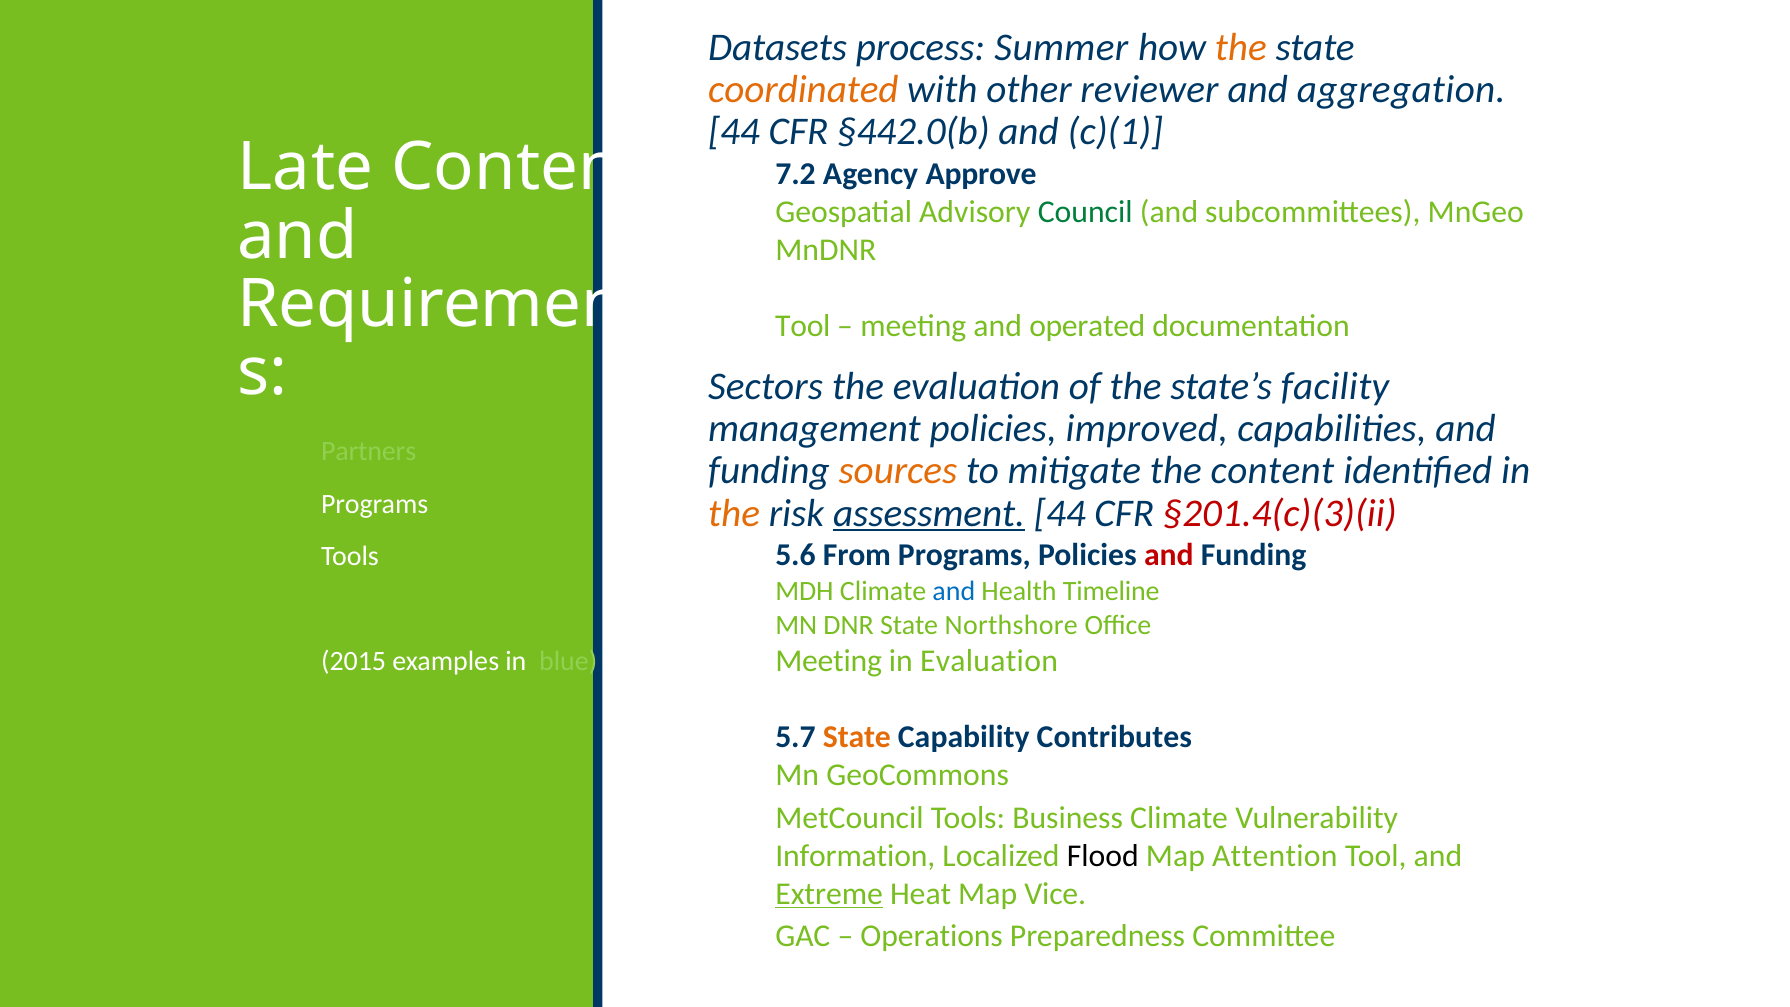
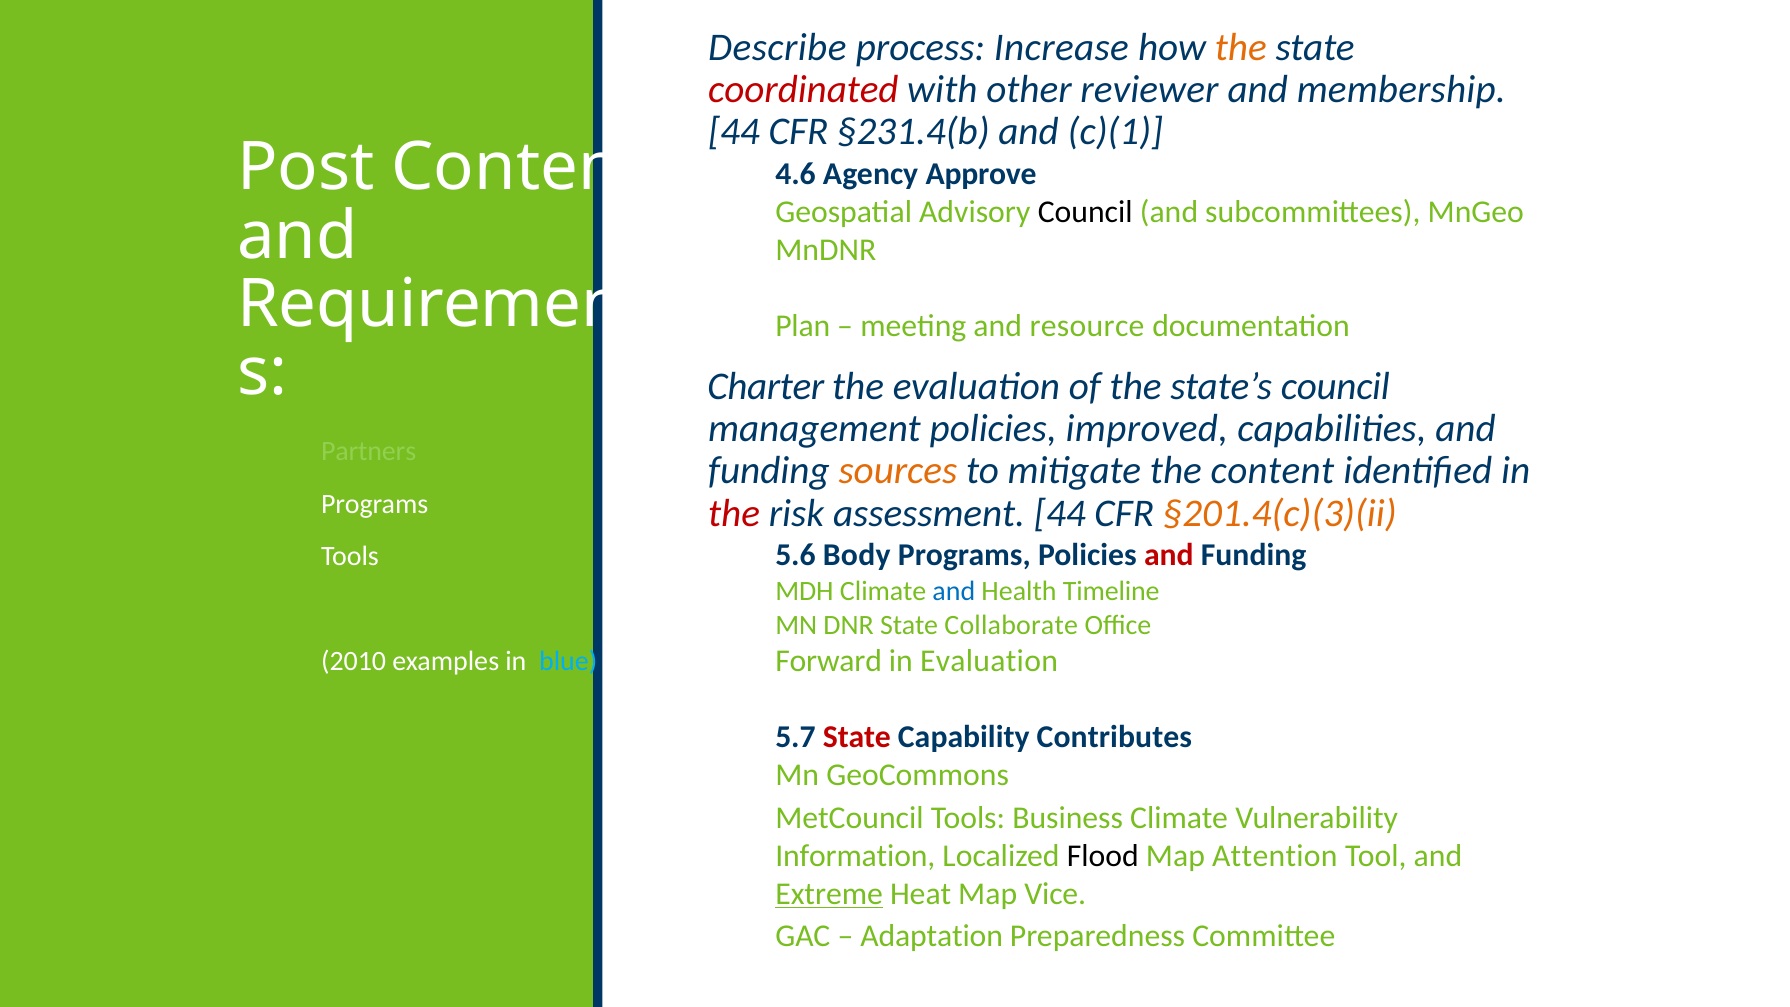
Datasets: Datasets -> Describe
Summer: Summer -> Increase
coordinated colour: orange -> red
aggregation: aggregation -> membership
§442.0(b: §442.0(b -> §231.4(b
Late: Late -> Post
7.2: 7.2 -> 4.6
Council at (1085, 212) colour: green -> black
Tool at (803, 326): Tool -> Plan
operated: operated -> resource
Sectors: Sectors -> Charter
state’s facility: facility -> council
the at (734, 513) colour: orange -> red
assessment underline: present -> none
§201.4(c)(3)(ii colour: red -> orange
From: From -> Body
Northshore: Northshore -> Collaborate
Meeting at (829, 661): Meeting -> Forward
2015: 2015 -> 2010
blue colour: light green -> light blue
State at (857, 737) colour: orange -> red
Operations: Operations -> Adaptation
